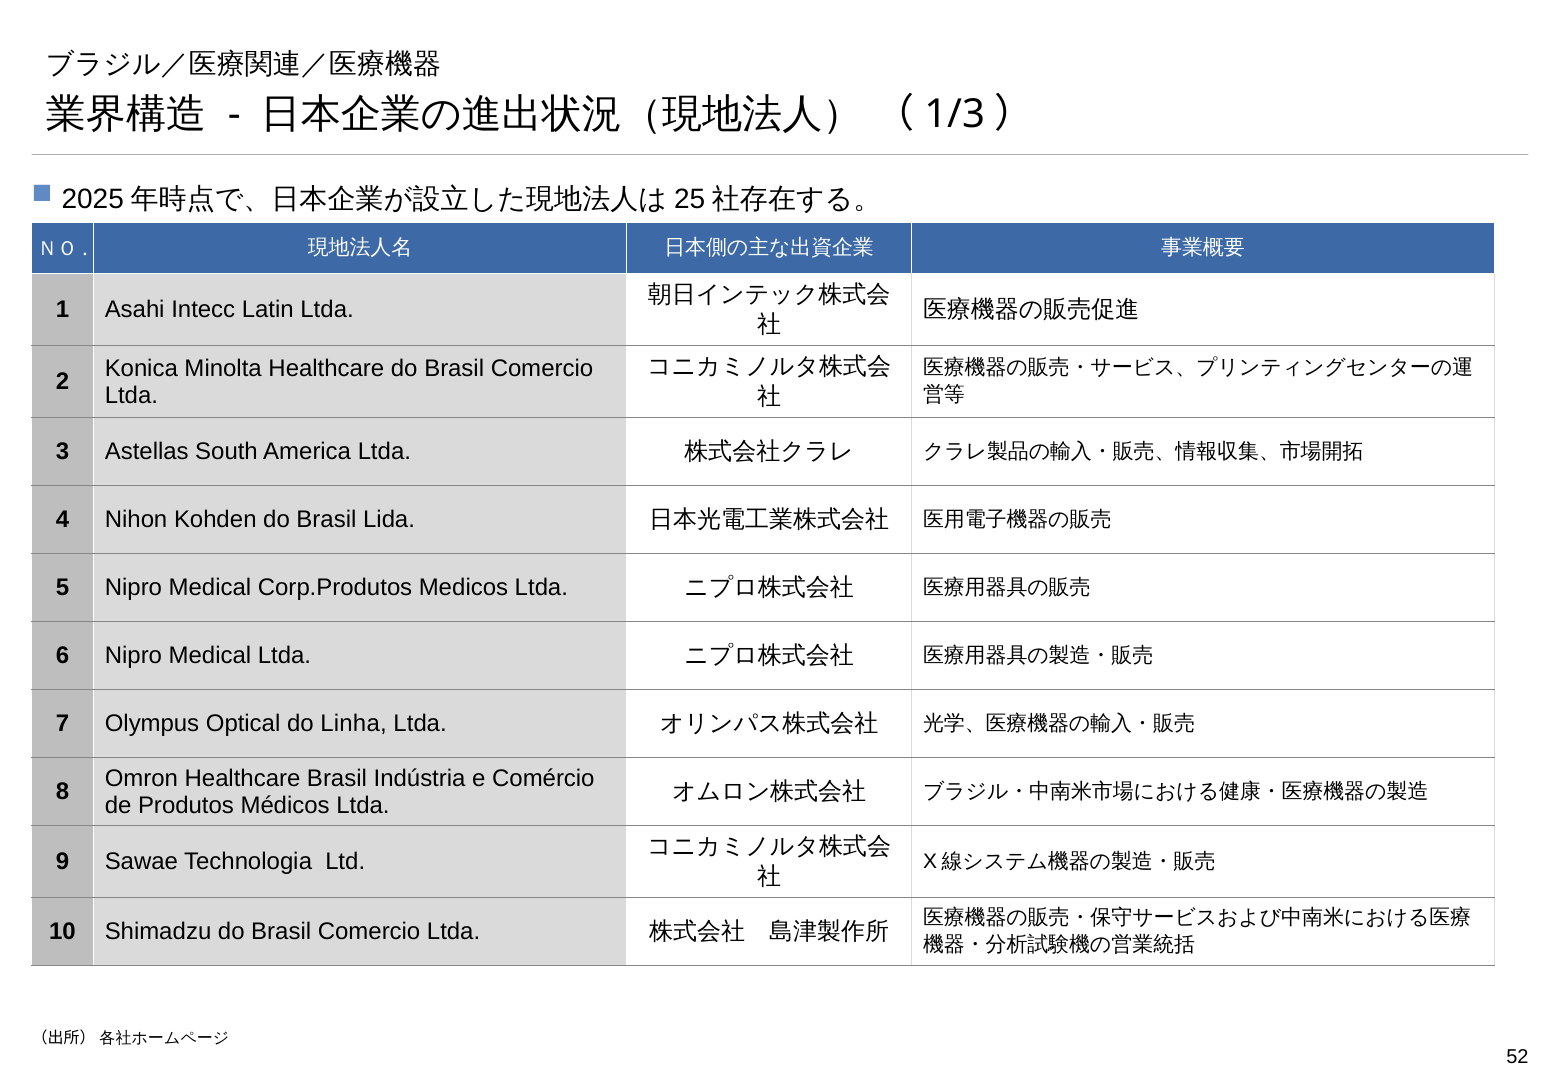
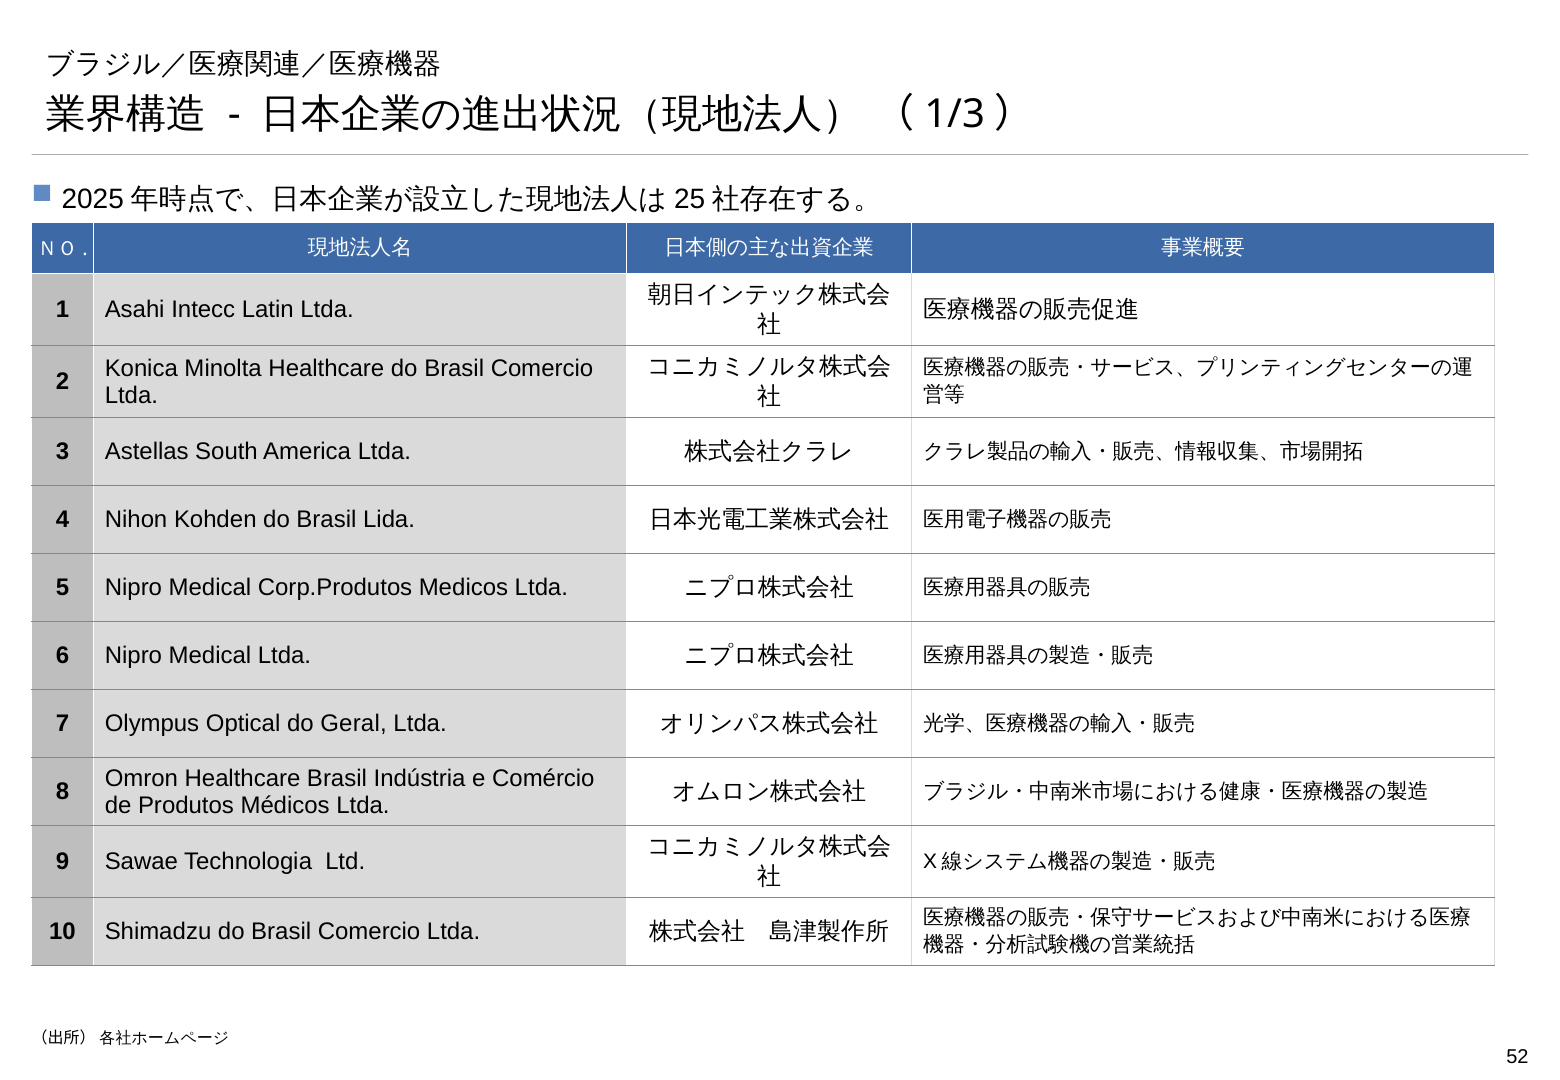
Linha: Linha -> Geral
